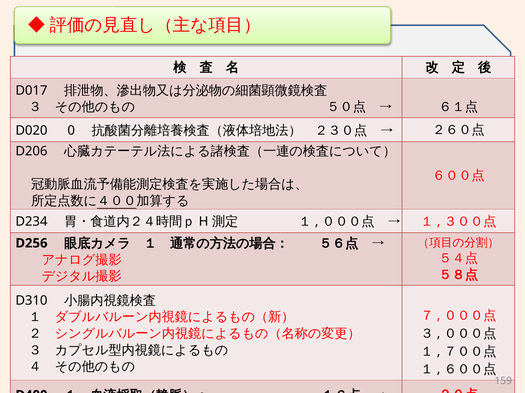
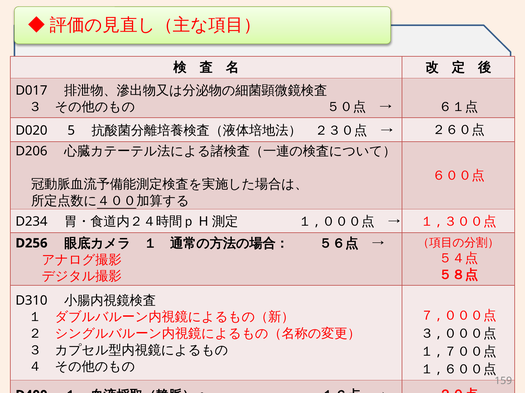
0: 0 -> 5
